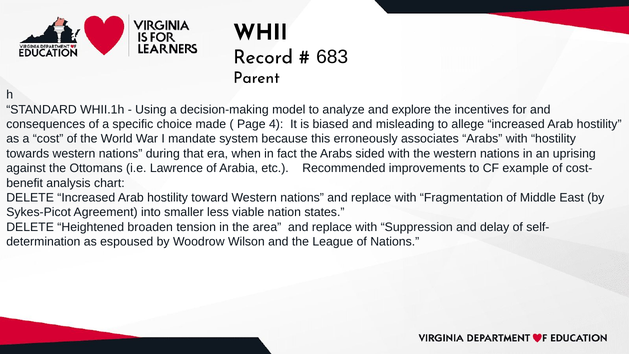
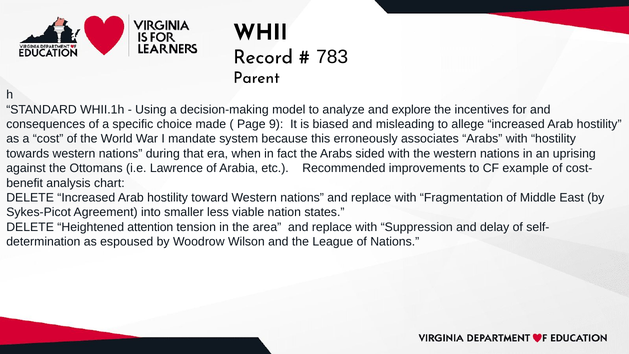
683: 683 -> 783
4: 4 -> 9
broaden: broaden -> attention
